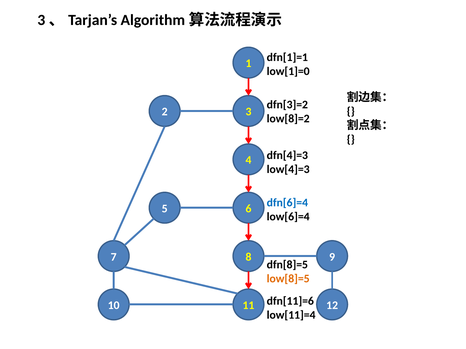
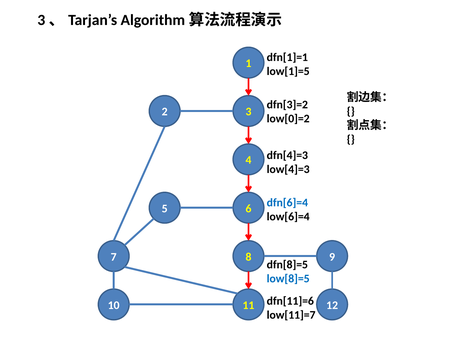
low[1]=0: low[1]=0 -> low[1]=5
low[8]=2: low[8]=2 -> low[0]=2
low[8]=5 colour: orange -> blue
low[11]=4: low[11]=4 -> low[11]=7
